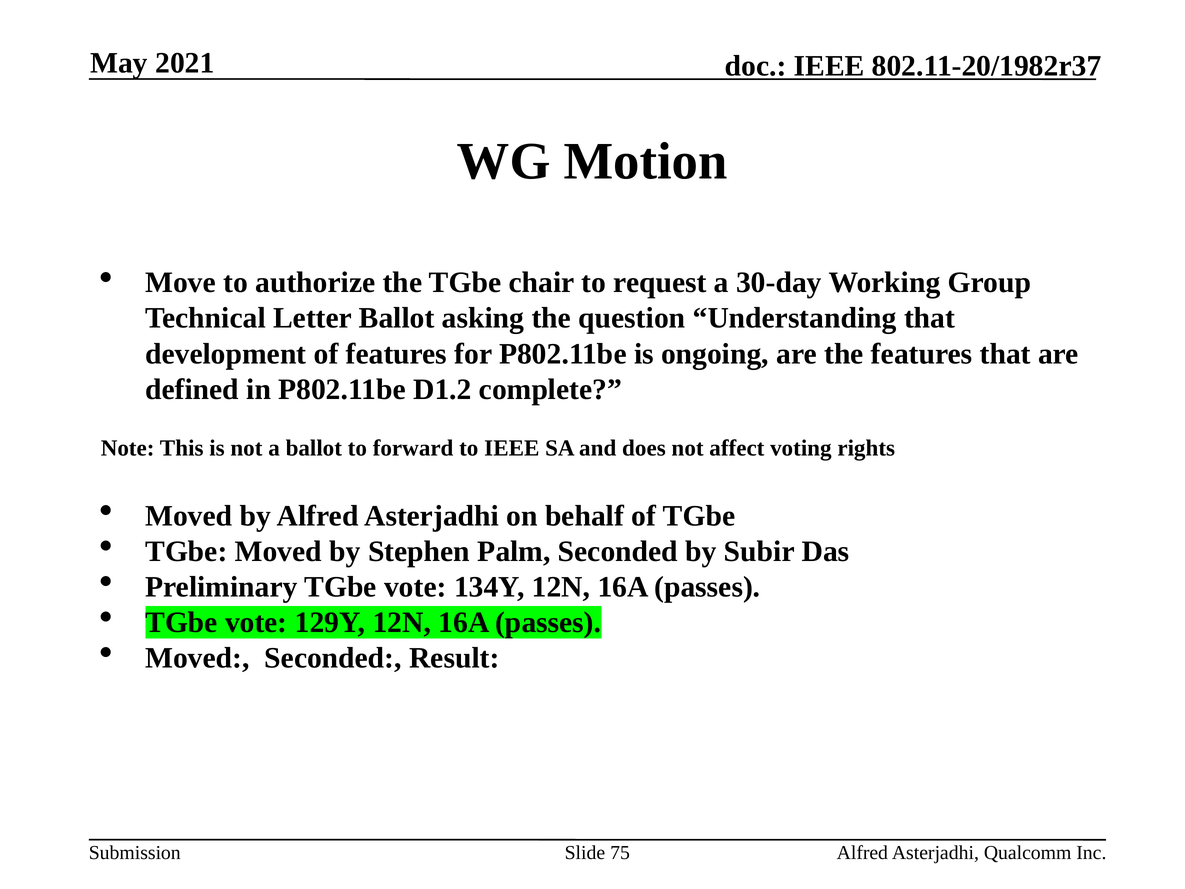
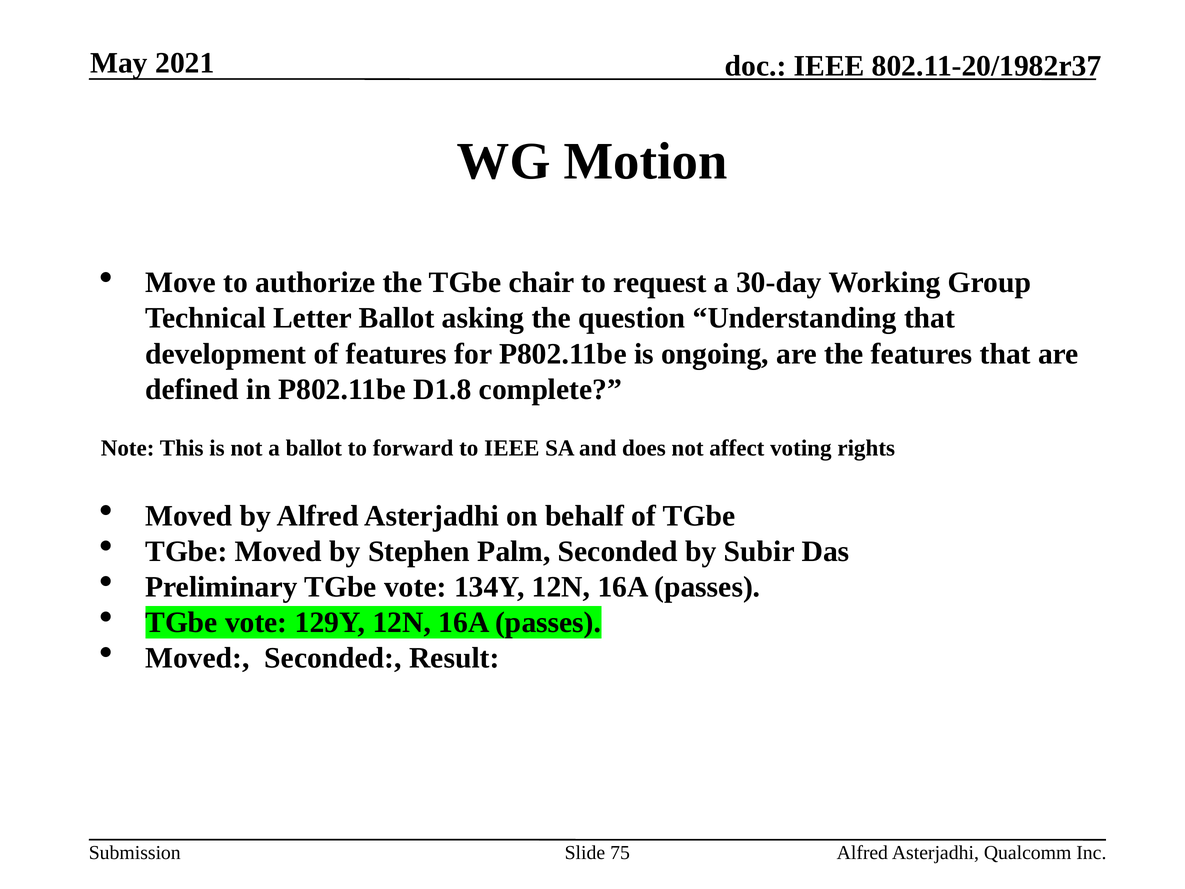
D1.2: D1.2 -> D1.8
